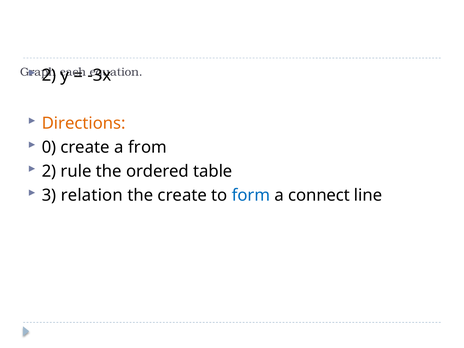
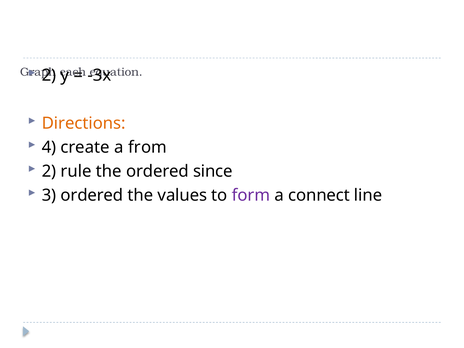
0: 0 -> 4
table: table -> since
3 relation: relation -> ordered
the create: create -> values
form colour: blue -> purple
